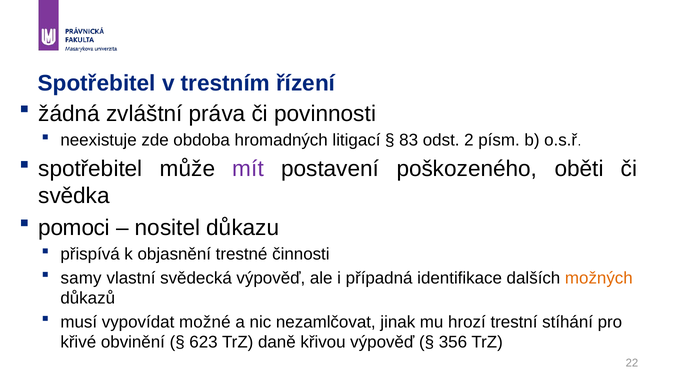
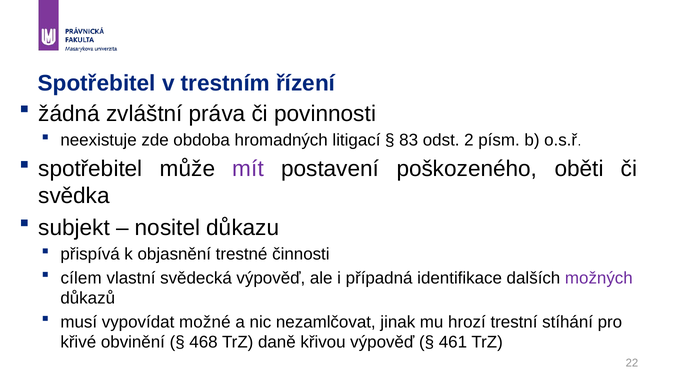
pomoci: pomoci -> subjekt
samy: samy -> cílem
možných colour: orange -> purple
623: 623 -> 468
356: 356 -> 461
